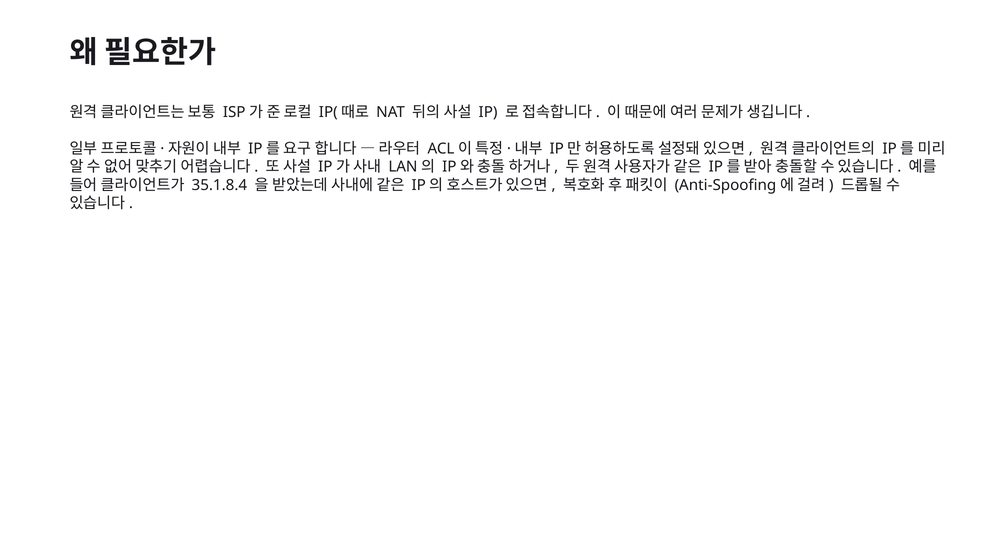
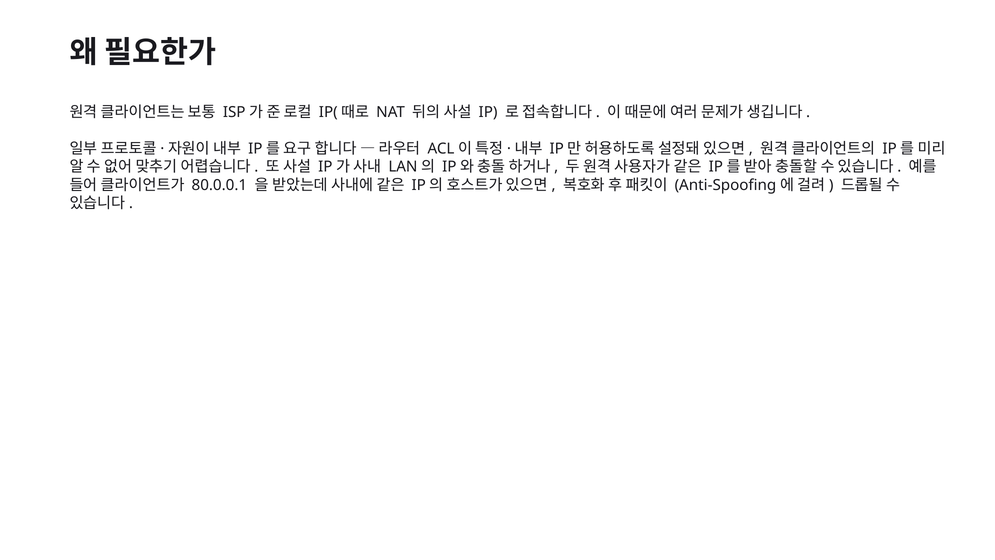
35.1.8.4: 35.1.8.4 -> 80.0.0.1
